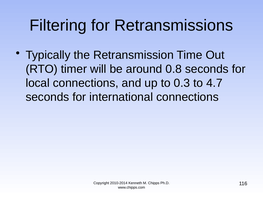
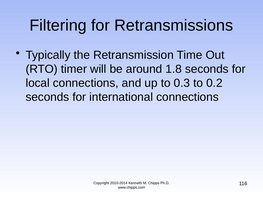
0.8: 0.8 -> 1.8
4.7: 4.7 -> 0.2
